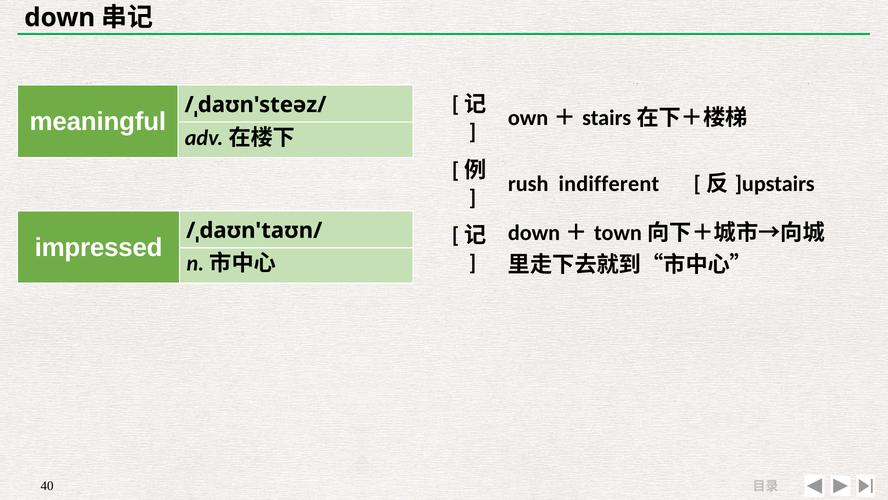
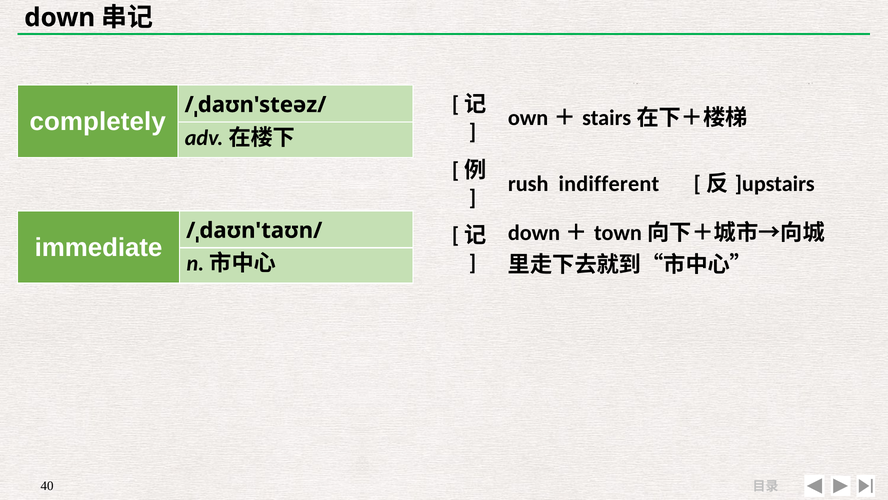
meaningful: meaningful -> completely
impressed: impressed -> immediate
